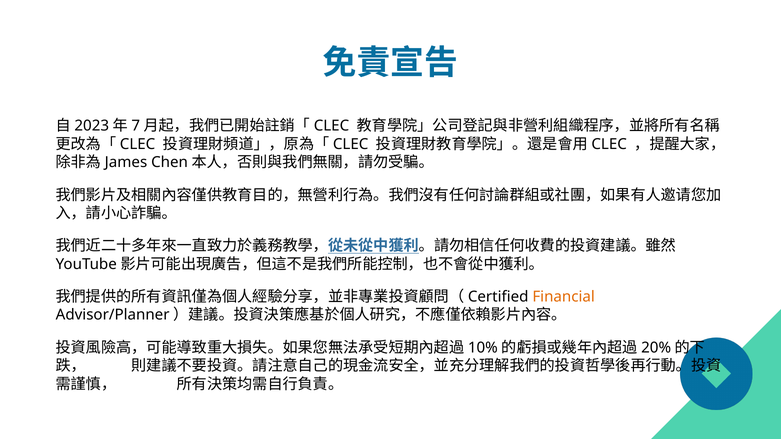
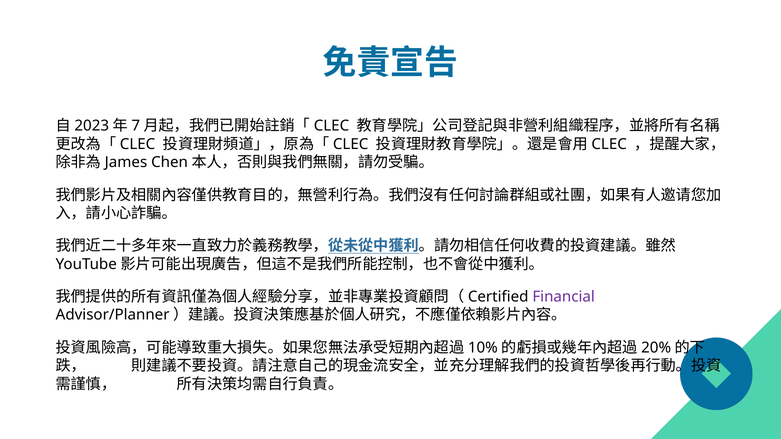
Financial colour: orange -> purple
